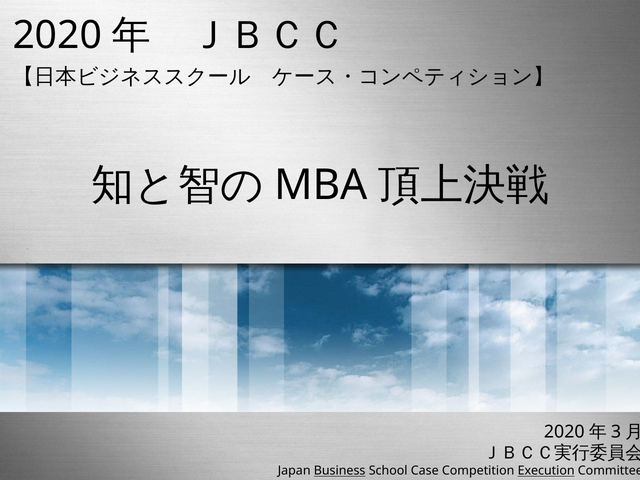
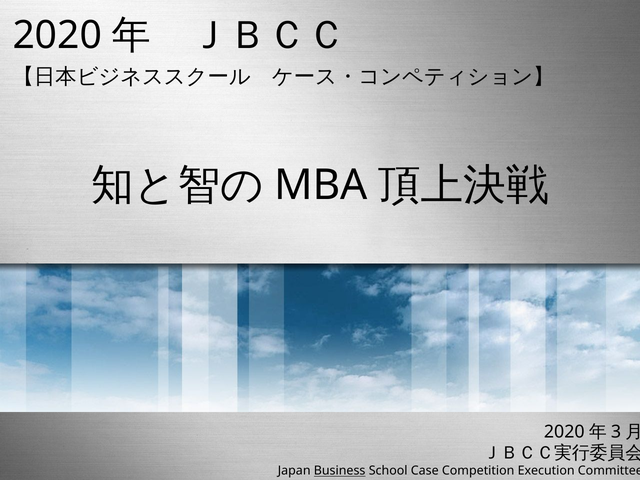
Execution underline: present -> none
